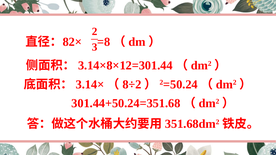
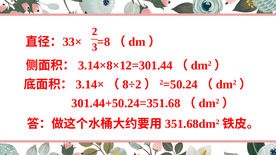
82×: 82× -> 33×
